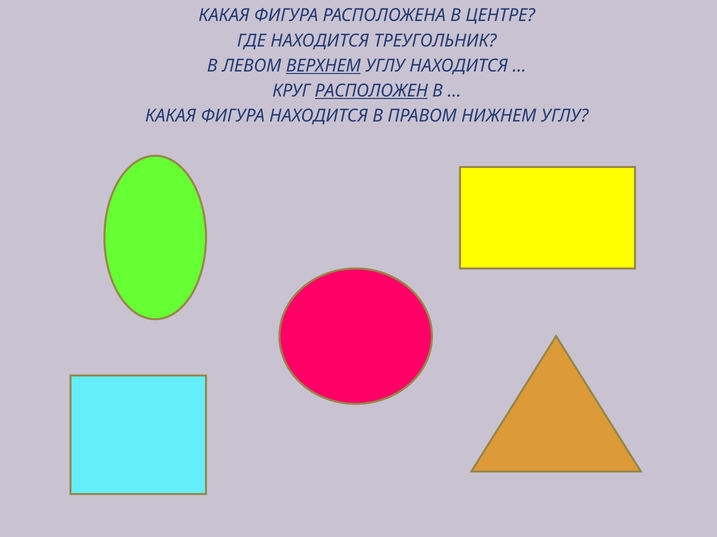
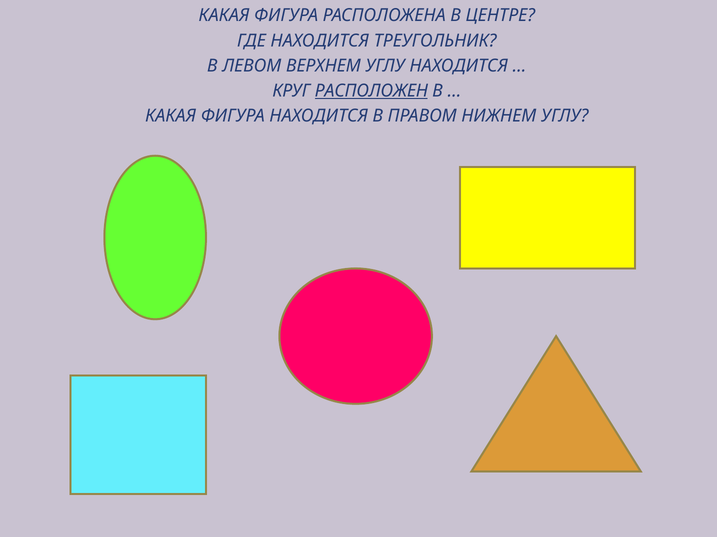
ВЕРХНЕМ underline: present -> none
